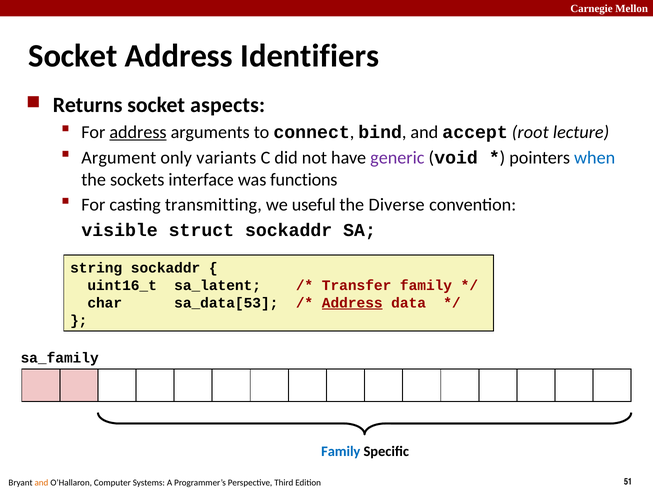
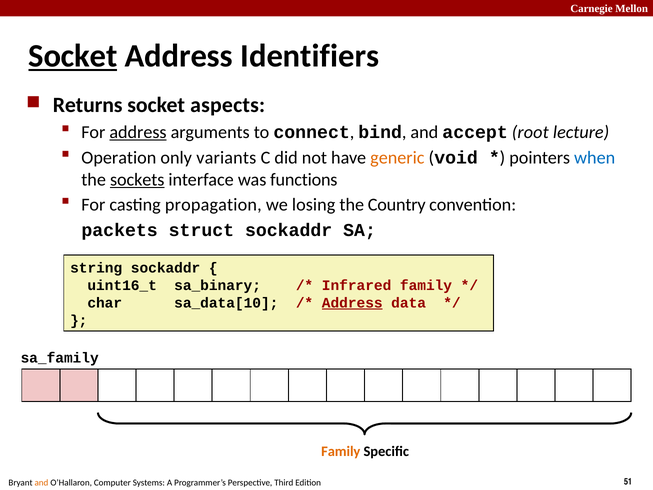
Socket at (73, 56) underline: none -> present
Argument: Argument -> Operation
generic colour: purple -> orange
sockets underline: none -> present
transmitting: transmitting -> propagation
useful: useful -> losing
Diverse: Diverse -> Country
visible: visible -> packets
sa_latent: sa_latent -> sa_binary
Transfer: Transfer -> Infrared
sa_data[53: sa_data[53 -> sa_data[10
Family at (341, 451) colour: blue -> orange
